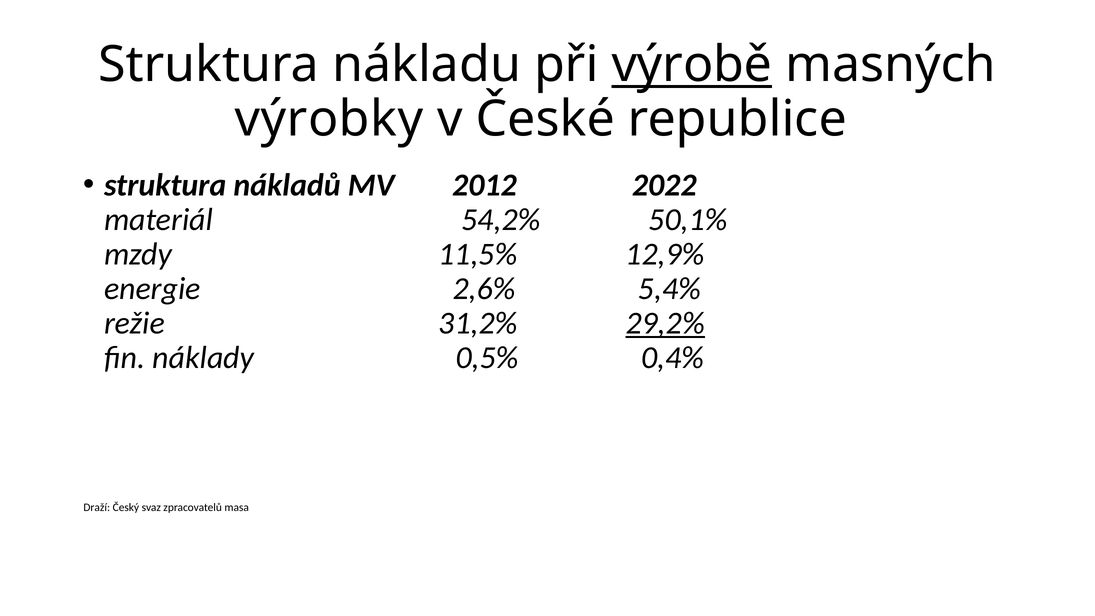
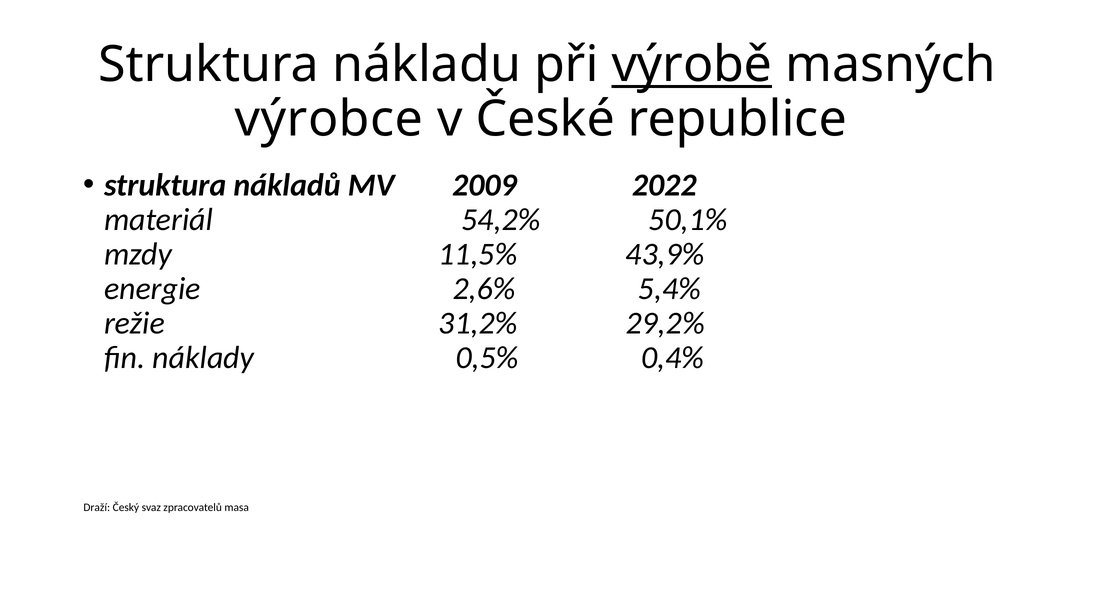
výrobky: výrobky -> výrobce
2012: 2012 -> 2009
12,9%: 12,9% -> 43,9%
29,2% underline: present -> none
